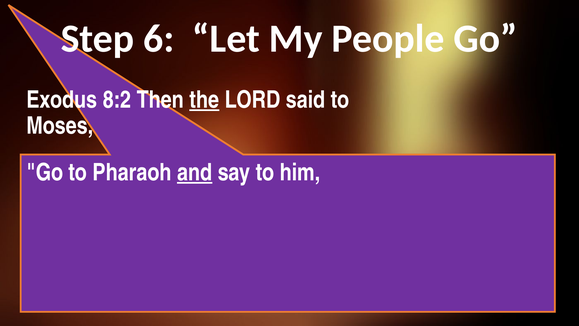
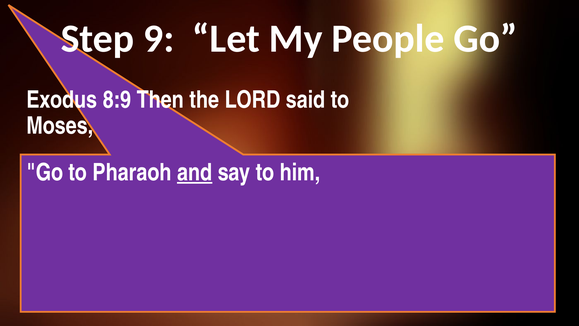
6: 6 -> 9
8:2: 8:2 -> 8:9
the underline: present -> none
